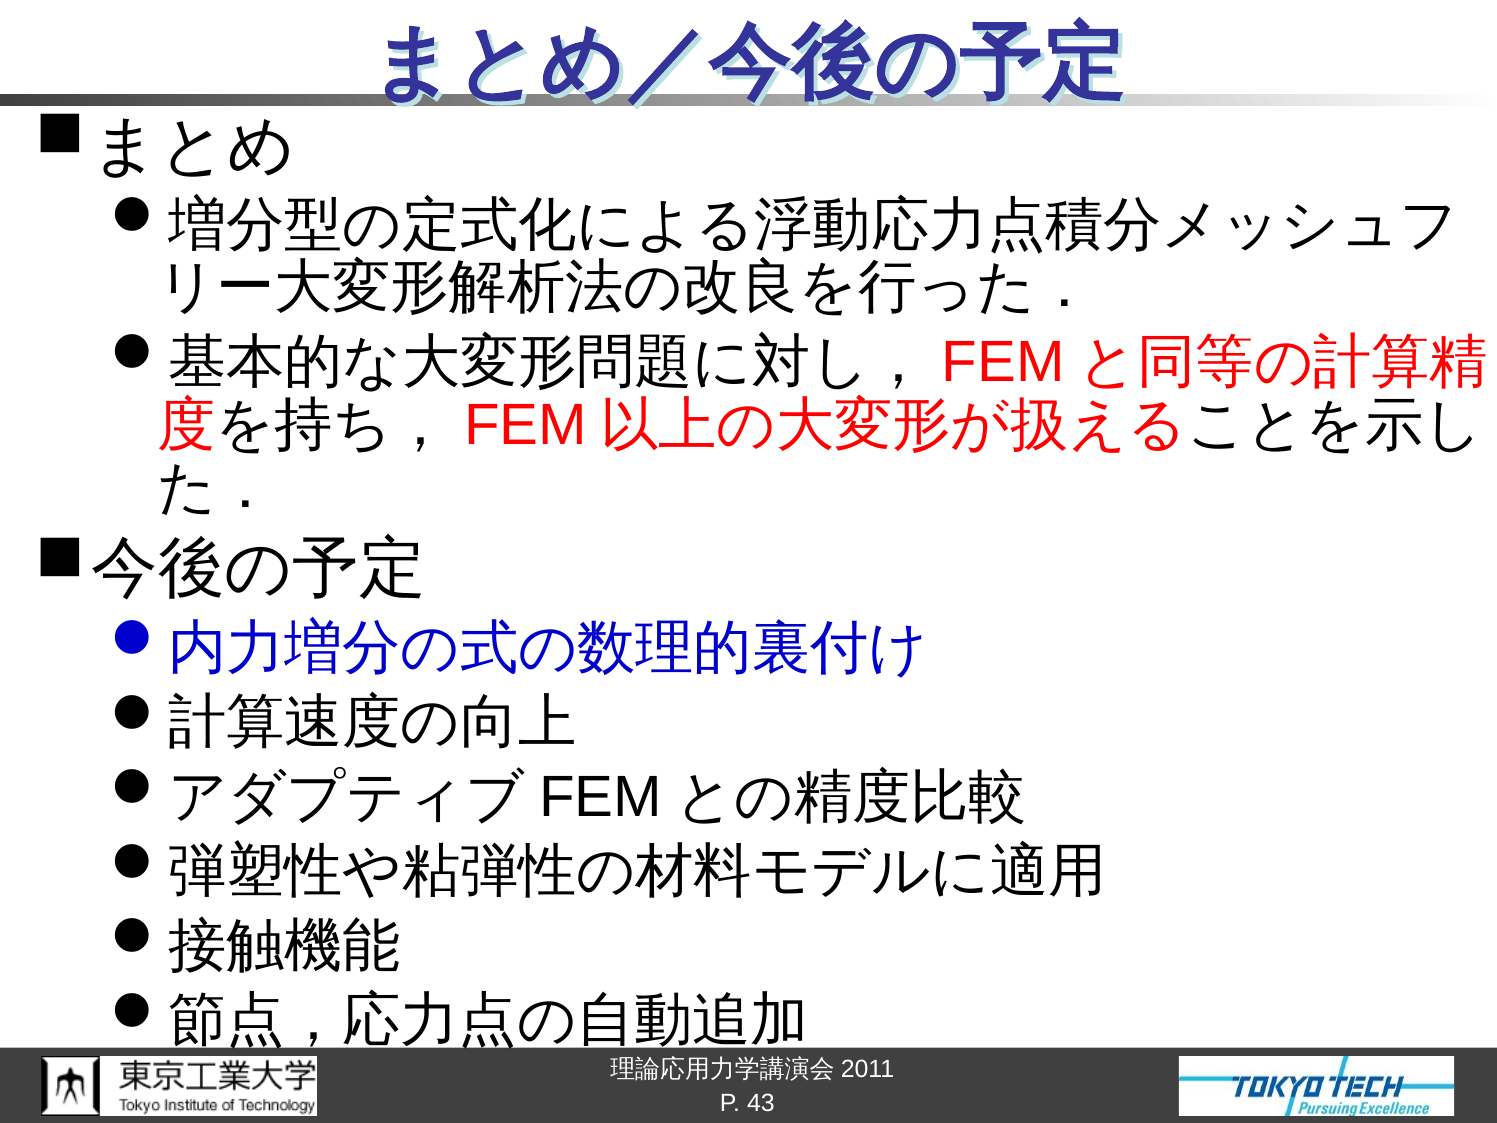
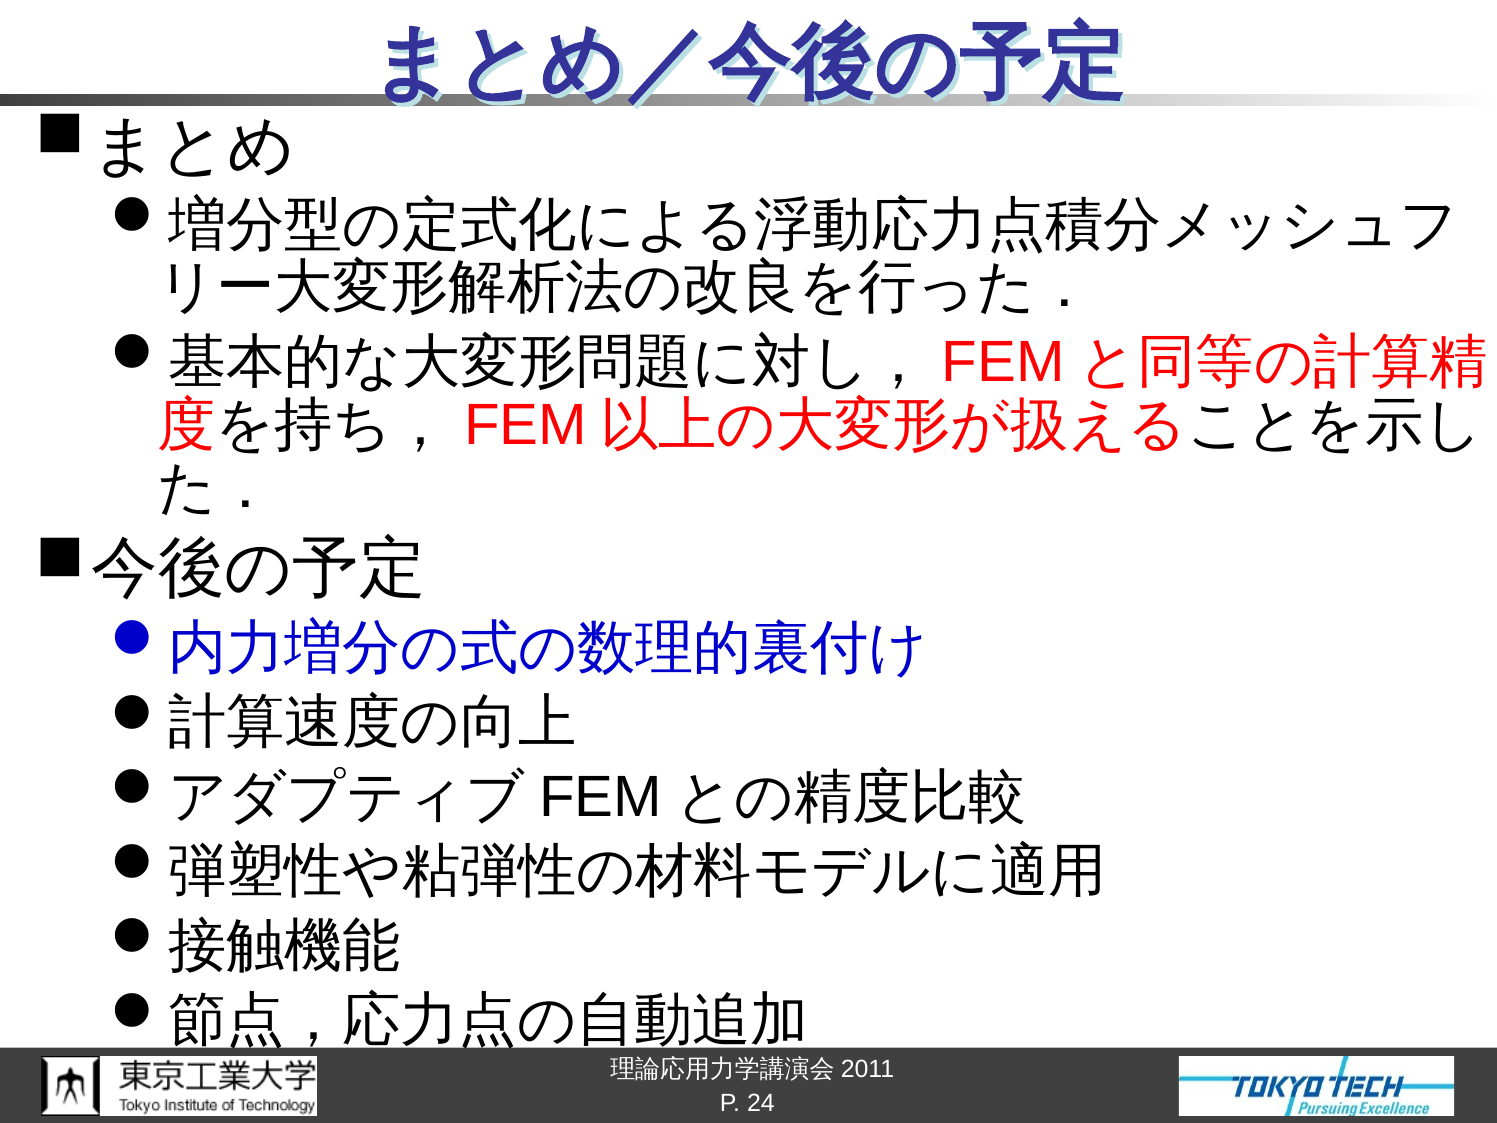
43: 43 -> 24
